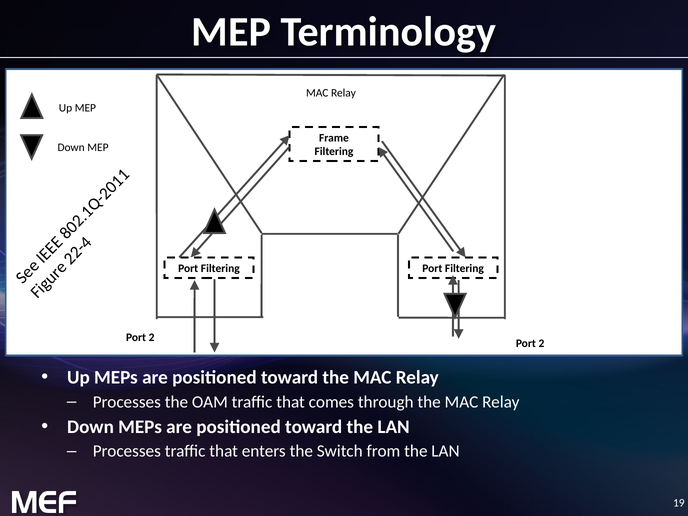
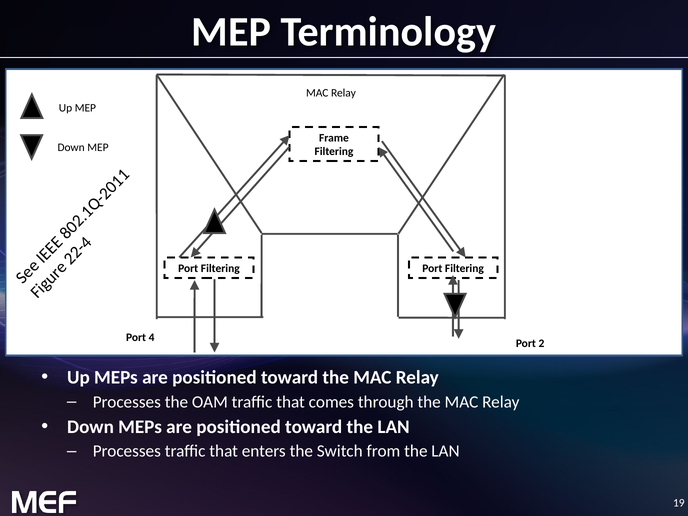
2 at (152, 337): 2 -> 4
